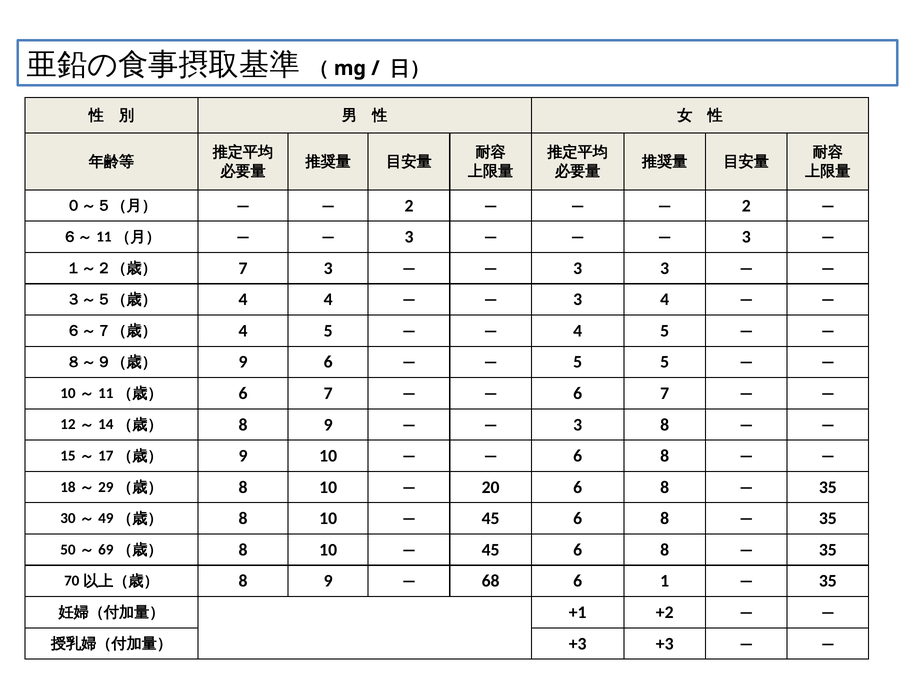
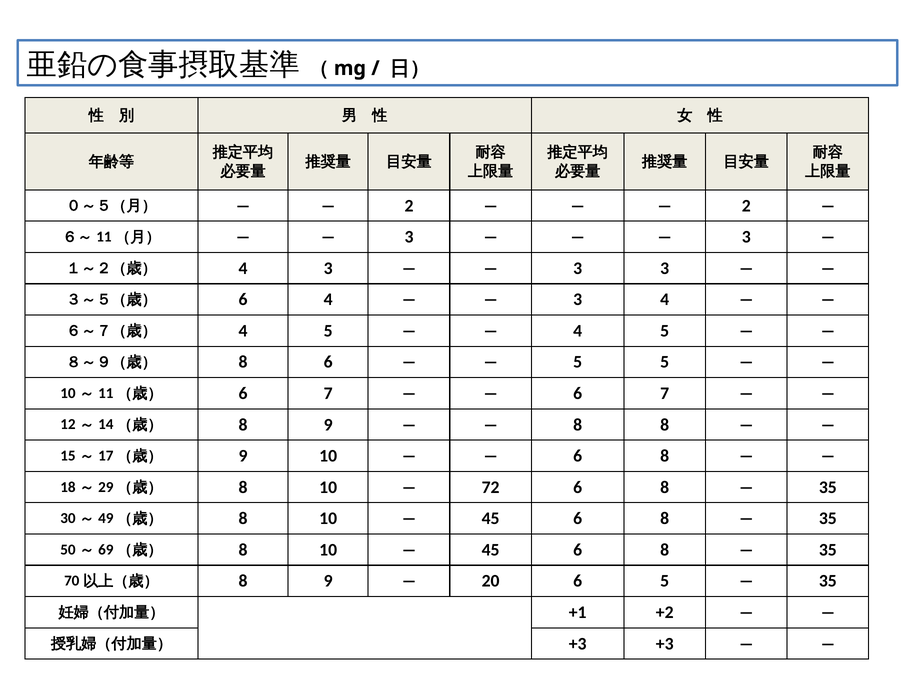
7 at (243, 268): 7 -> 4
4 at (243, 300): 4 -> 6
9 at (243, 362): 9 -> 8
3 at (578, 425): 3 -> 8
20: 20 -> 72
68: 68 -> 20
6 1: 1 -> 5
